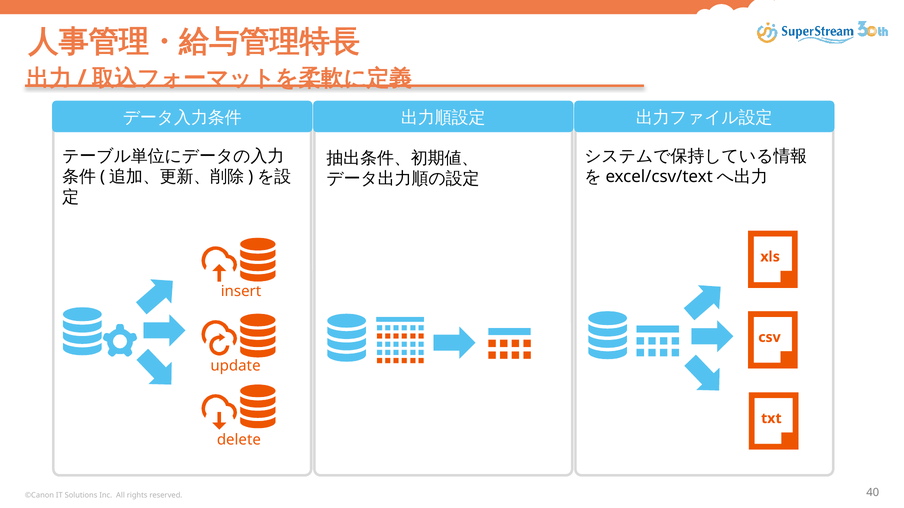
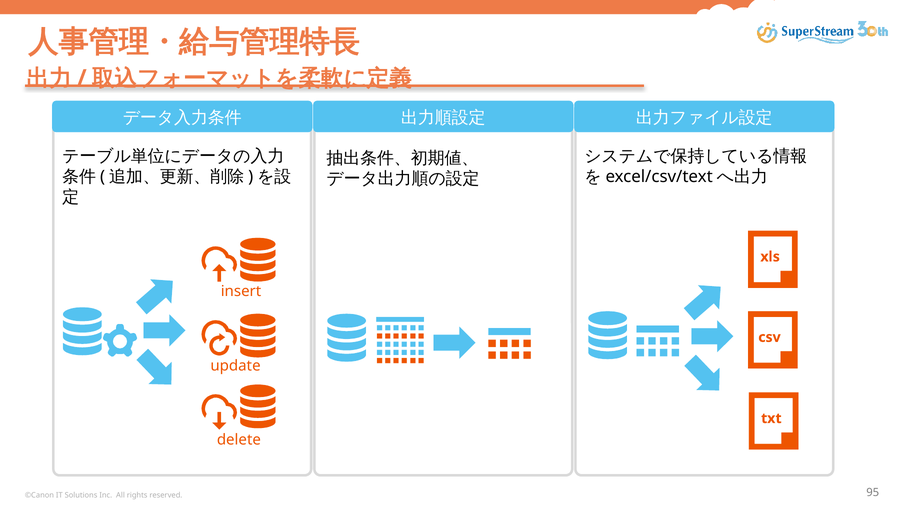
40: 40 -> 95
